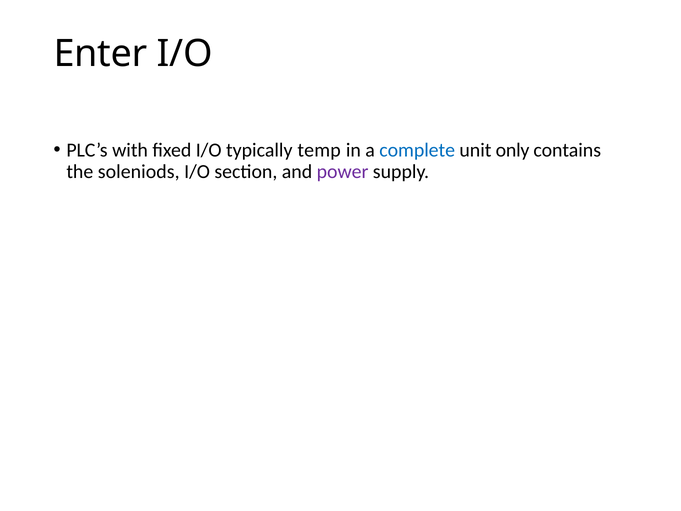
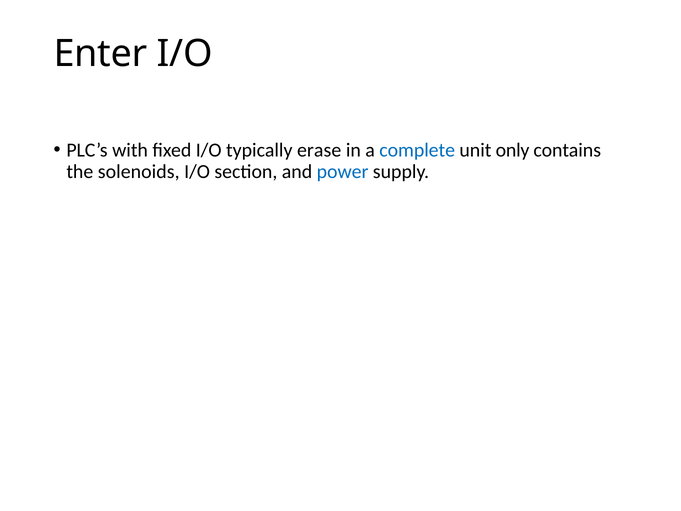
temp: temp -> erase
soleniods: soleniods -> solenoids
power colour: purple -> blue
